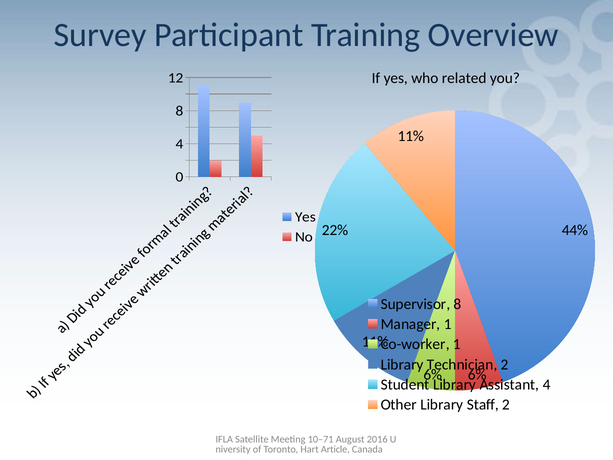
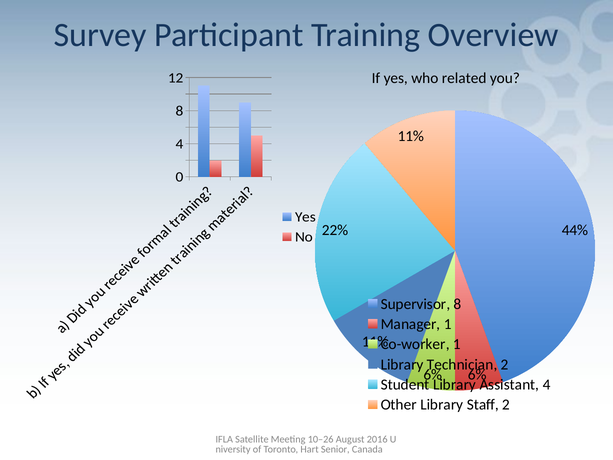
10–71: 10–71 -> 10–26
Article: Article -> Senior
